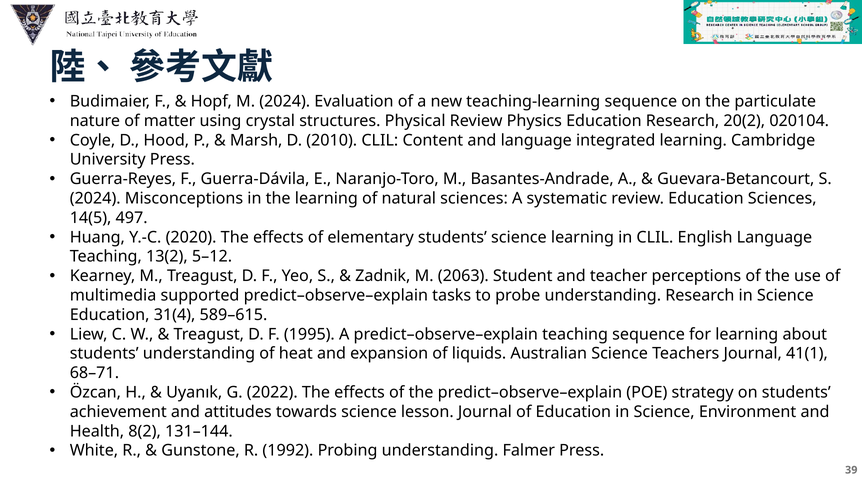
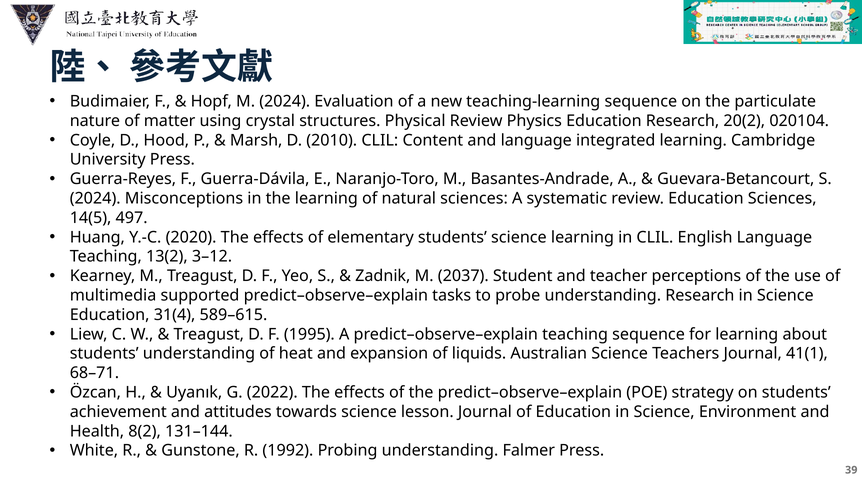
5–12: 5–12 -> 3–12
2063: 2063 -> 2037
